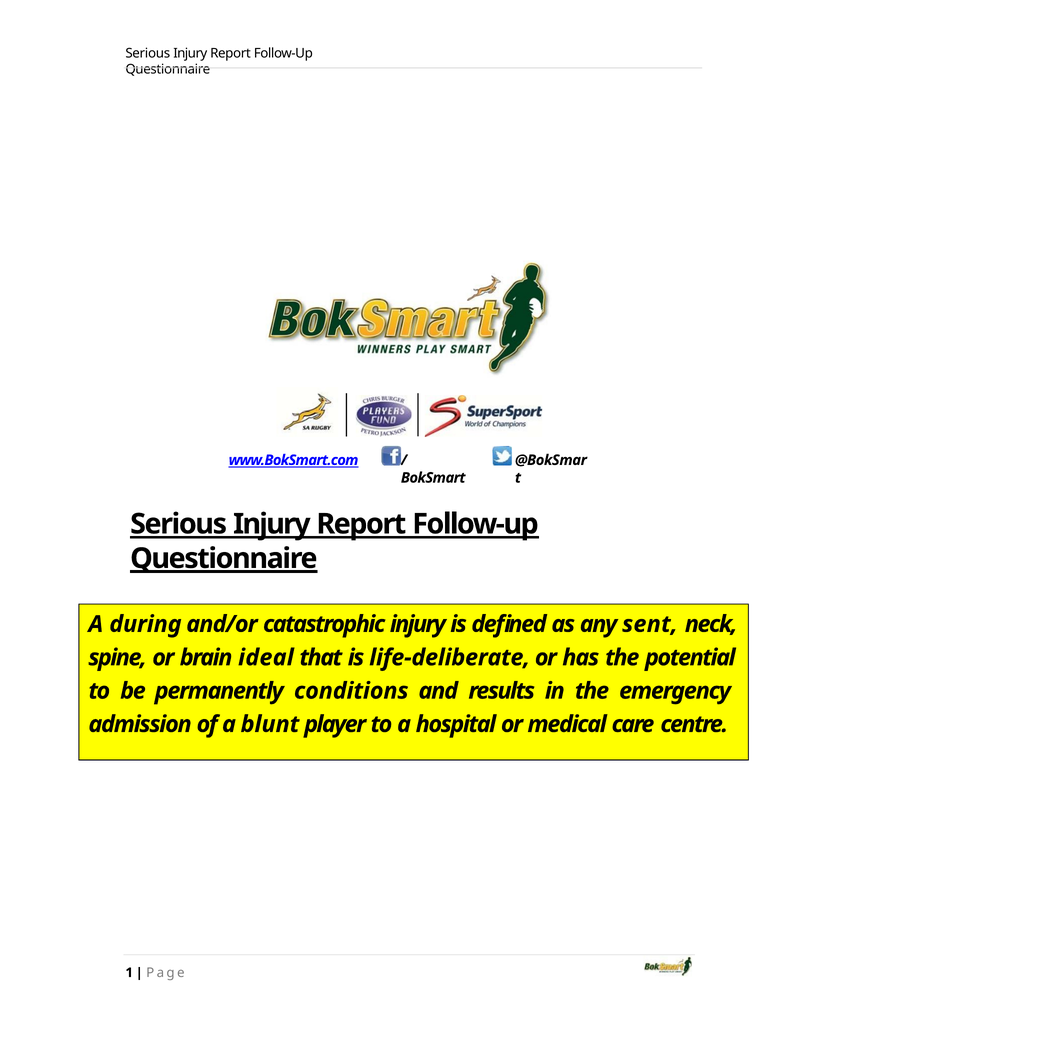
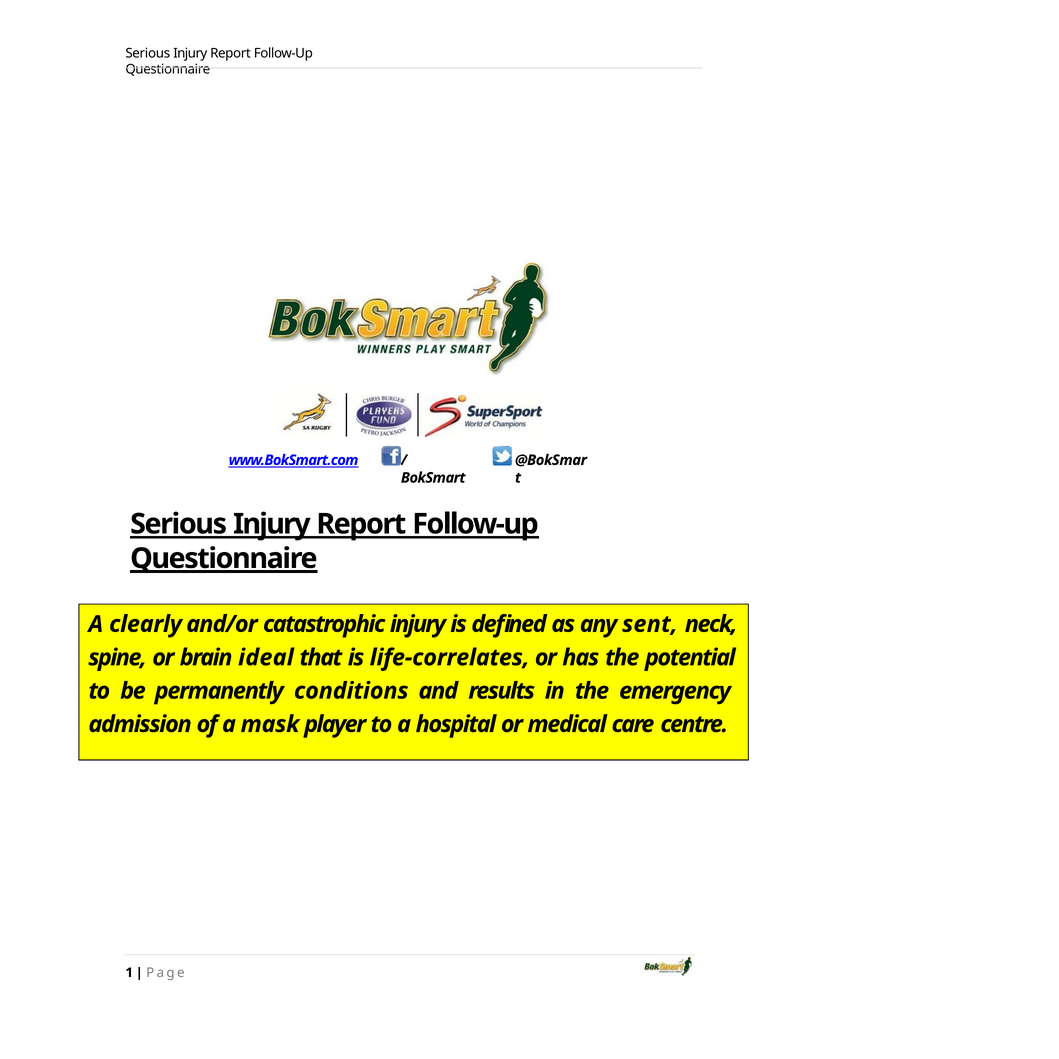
during: during -> clearly
life‐deliberate: life‐deliberate -> life‐correlates
blunt: blunt -> mask
